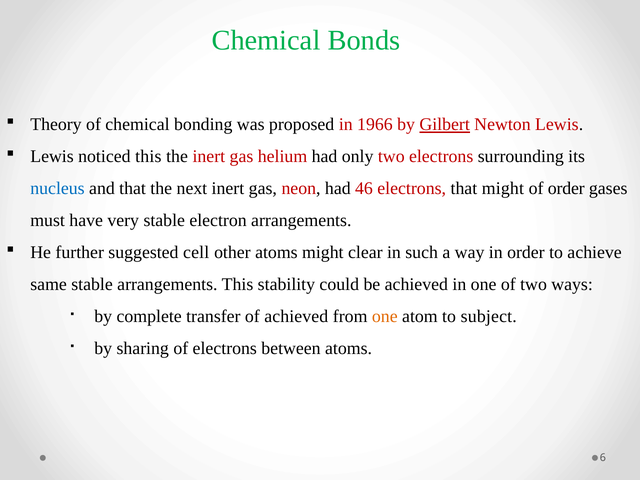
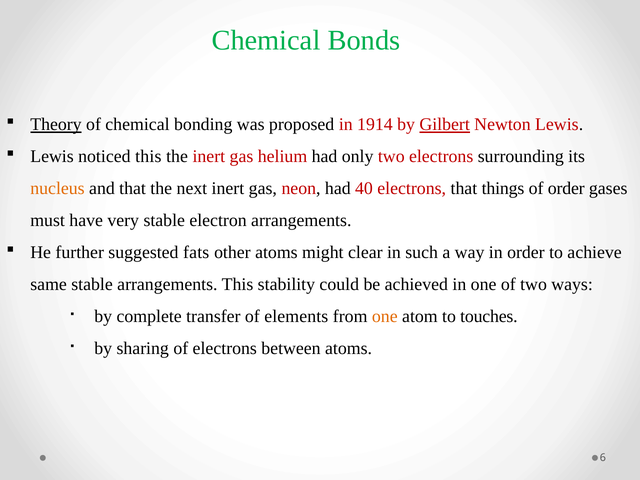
Theory underline: none -> present
1966: 1966 -> 1914
nucleus colour: blue -> orange
46: 46 -> 40
that might: might -> things
cell: cell -> fats
of achieved: achieved -> elements
subject: subject -> touches
